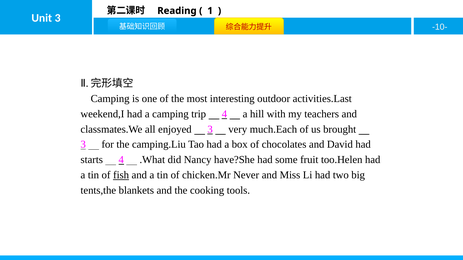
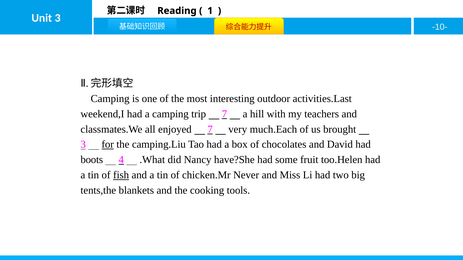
trip 4: 4 -> 7
enjoyed 3: 3 -> 7
for underline: none -> present
starts: starts -> boots
